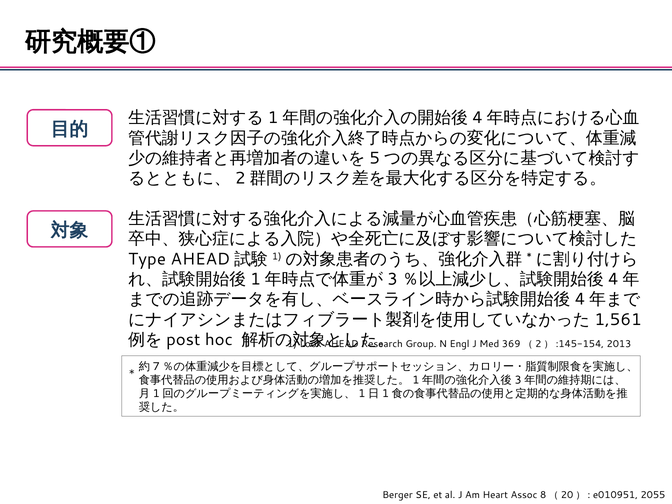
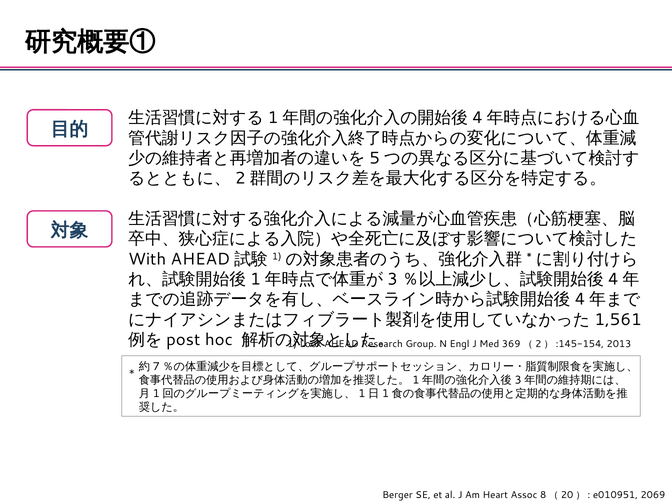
Type: Type -> With
2055: 2055 -> 2069
